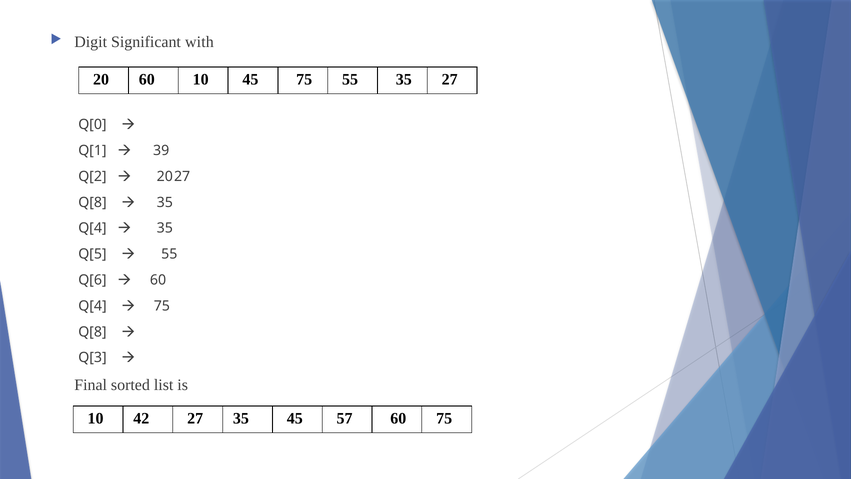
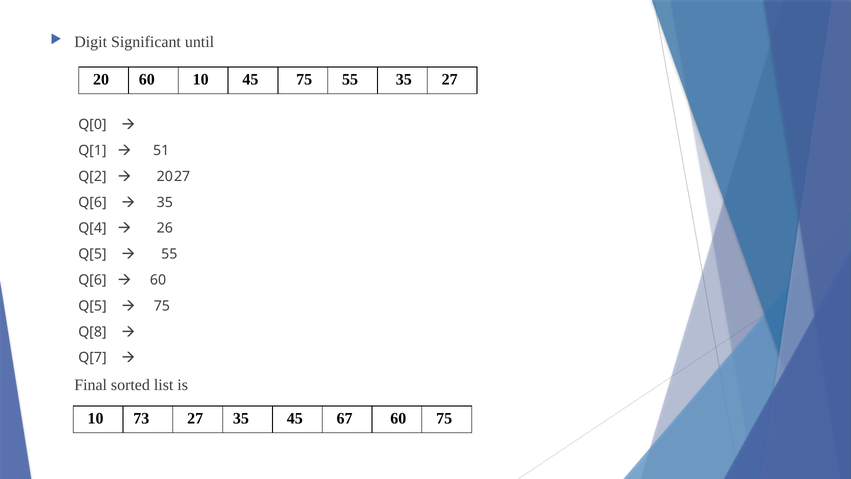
with: with -> until
39: 39 -> 51
Q[8 at (92, 202): Q[8 -> Q[6
35 at (165, 228): 35 -> 26
Q[4 at (92, 306): Q[4 -> Q[5
Q[3: Q[3 -> Q[7
42: 42 -> 73
57: 57 -> 67
